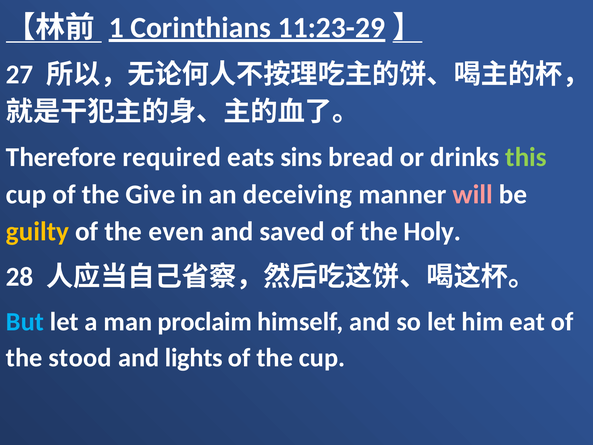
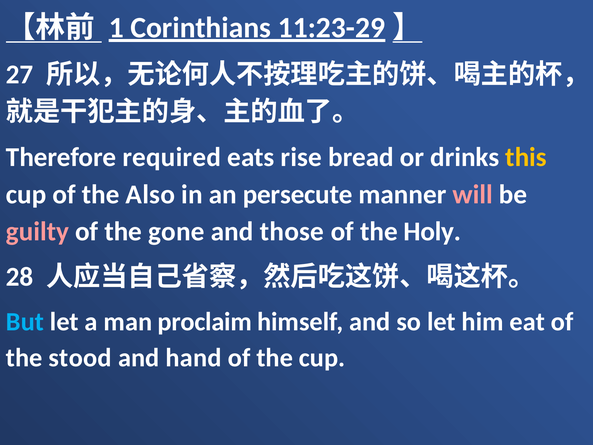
sins: sins -> rise
this colour: light green -> yellow
Give: Give -> Also
deceiving: deceiving -> persecute
guilty colour: yellow -> pink
even: even -> gone
saved: saved -> those
lights: lights -> hand
